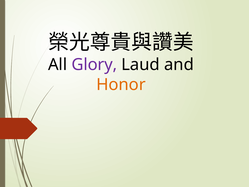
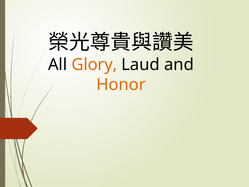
Glory colour: purple -> orange
